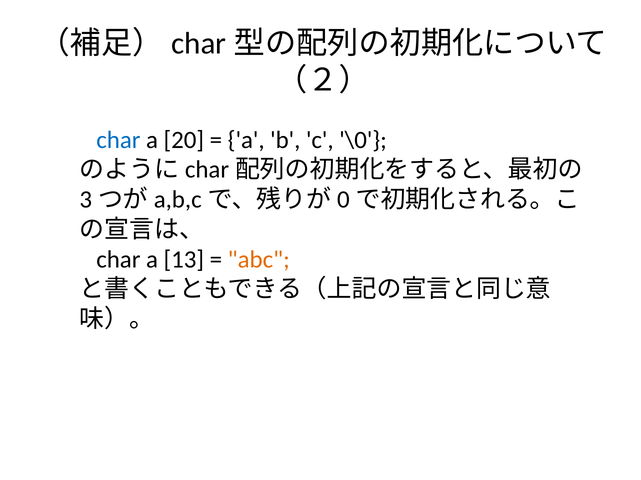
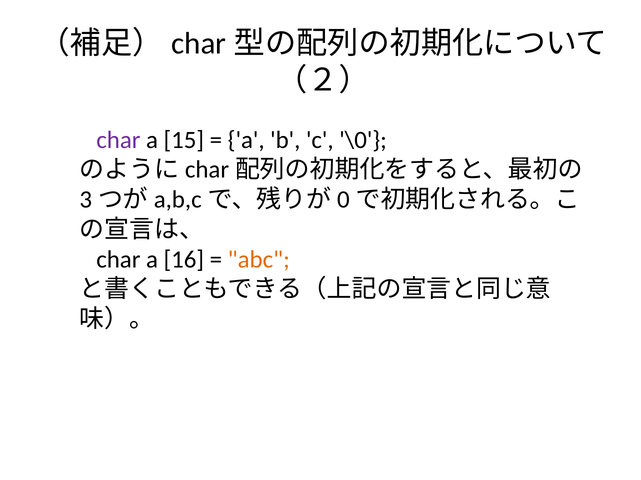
char at (118, 140) colour: blue -> purple
20: 20 -> 15
13: 13 -> 16
